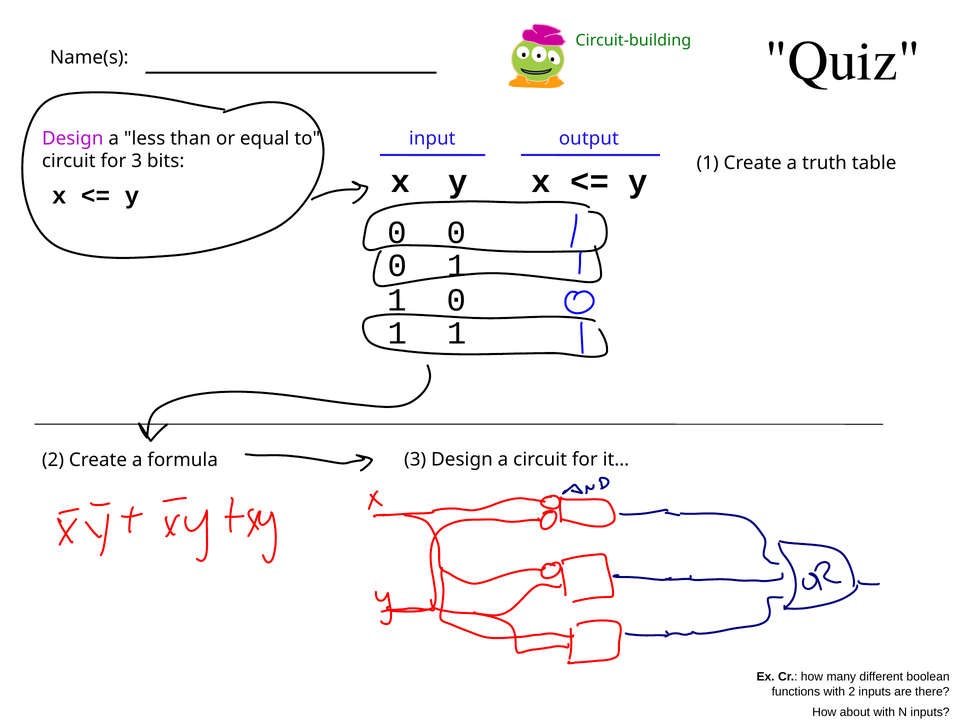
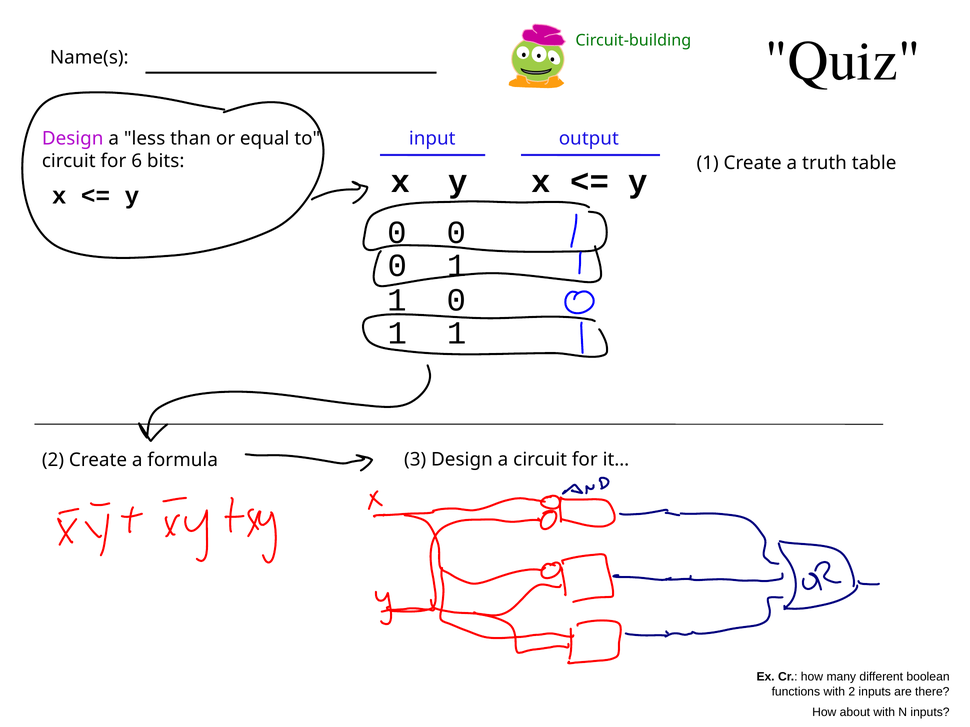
for 3: 3 -> 6
